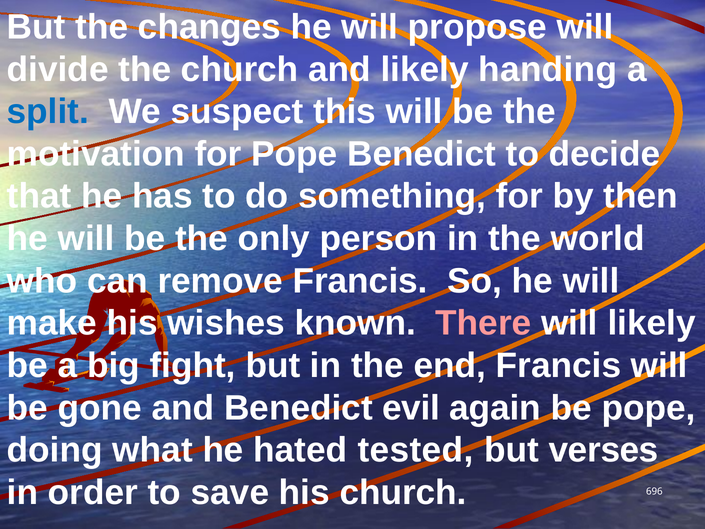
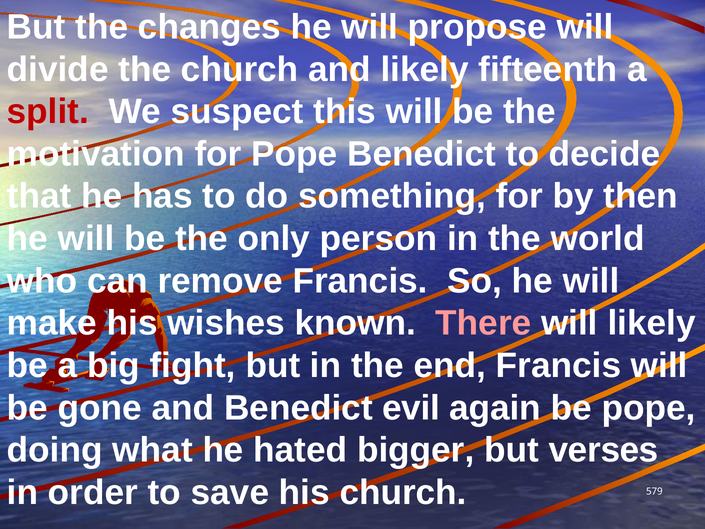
handing: handing -> fifteenth
split colour: blue -> red
tested: tested -> bigger
696: 696 -> 579
